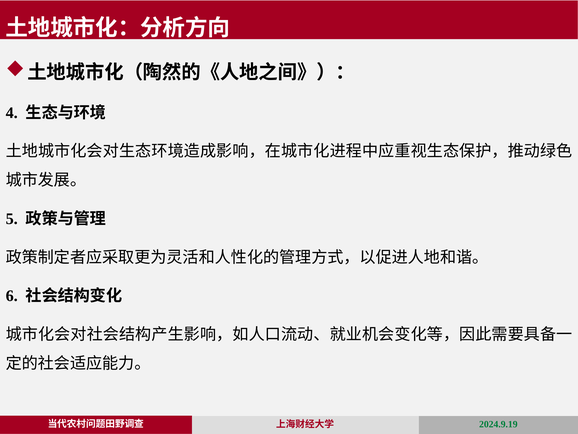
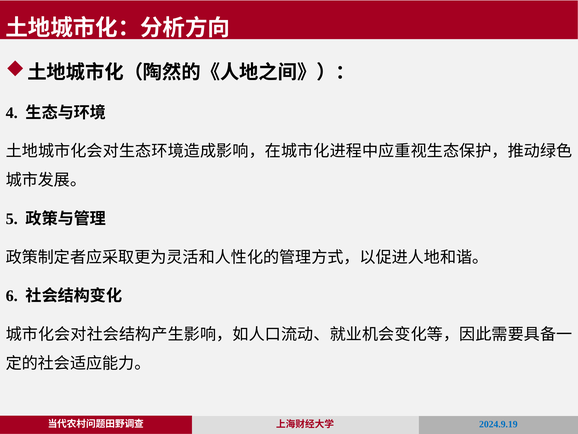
2024.9.19 colour: green -> blue
